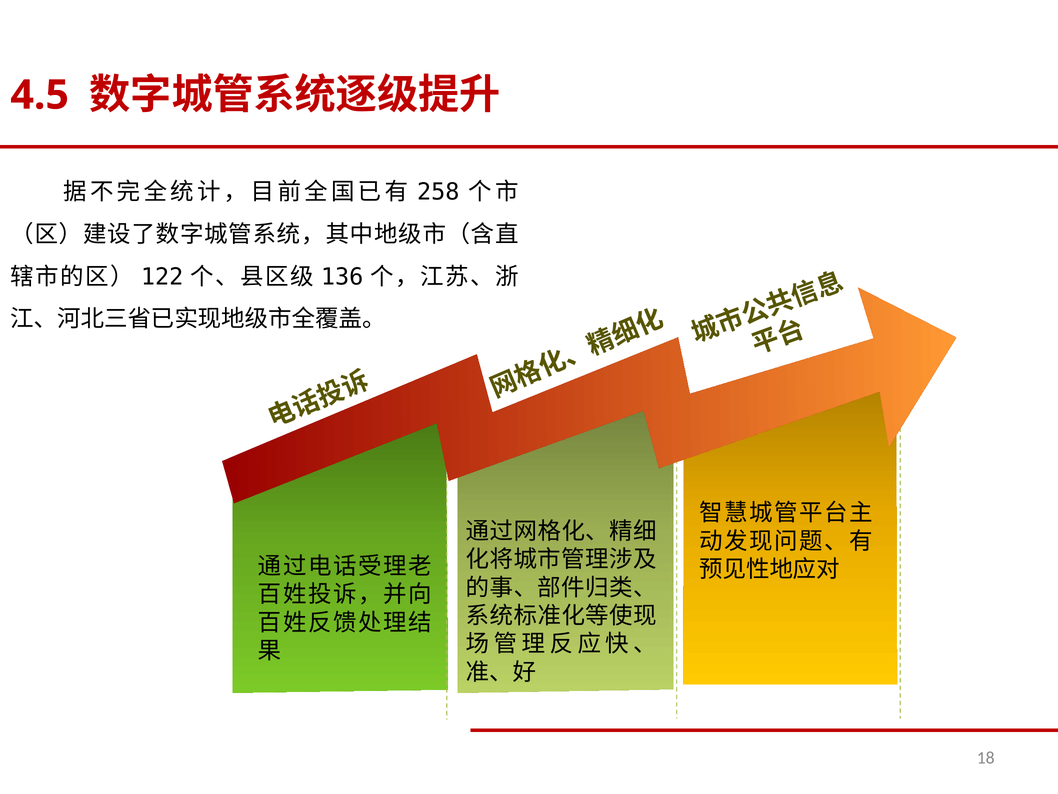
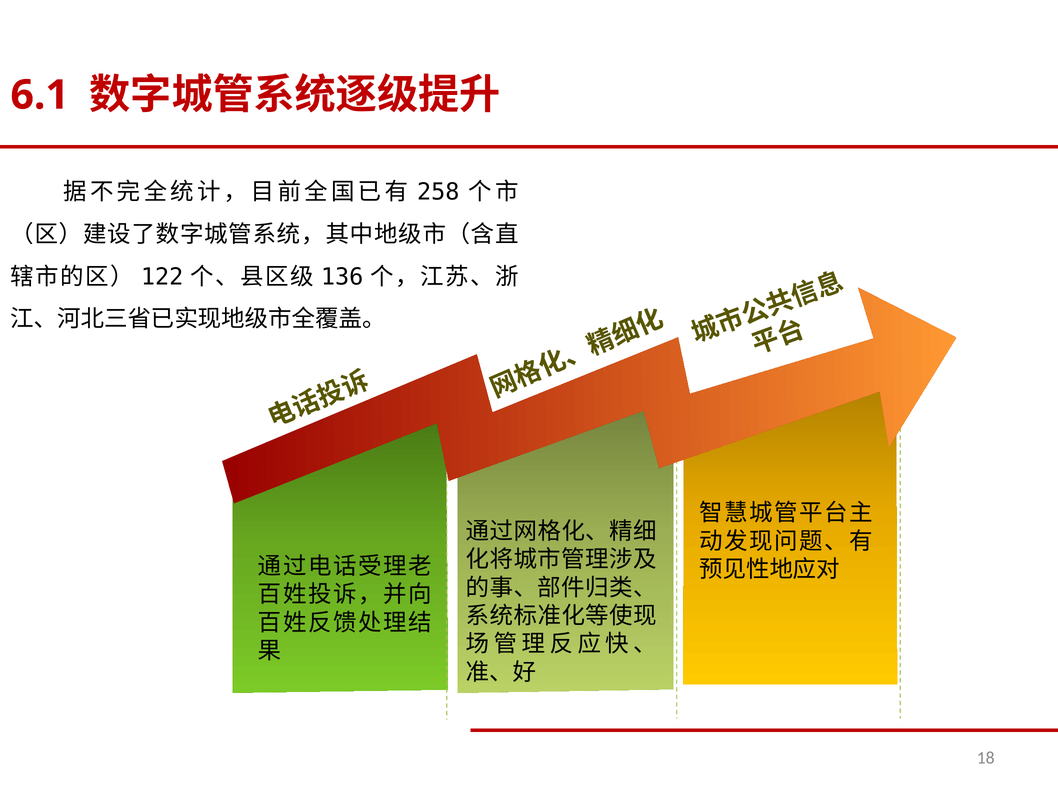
4.5: 4.5 -> 6.1
